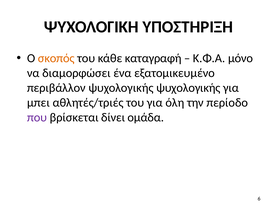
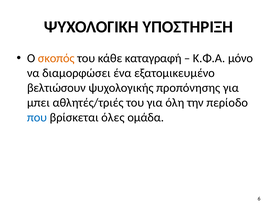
περιβάλλον: περιβάλλον -> βελτιώσουν
ψυχολογικής ψυχολογικής: ψυχολογικής -> προπόνησης
που colour: purple -> blue
δίνει: δίνει -> όλες
